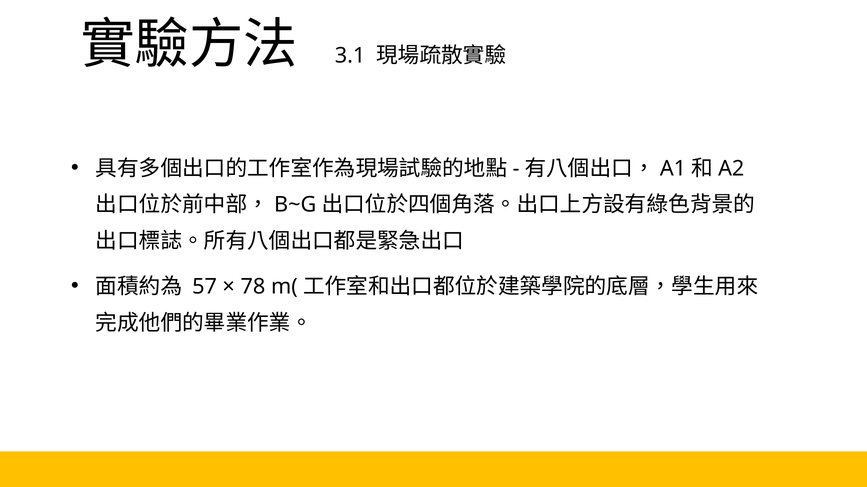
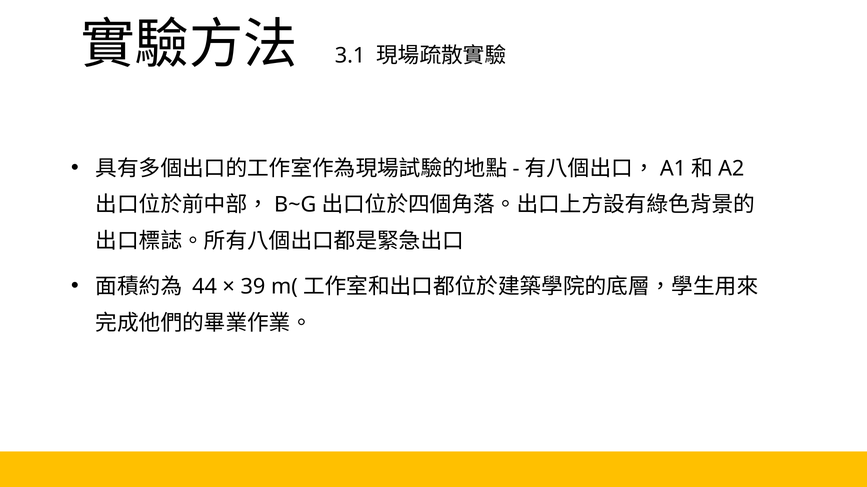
57: 57 -> 44
78: 78 -> 39
